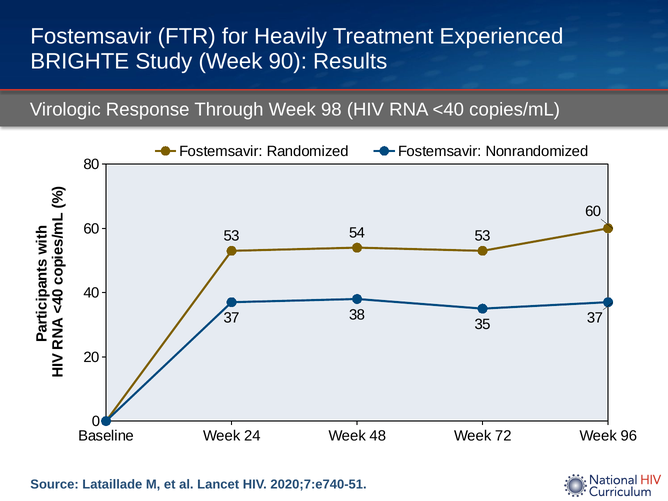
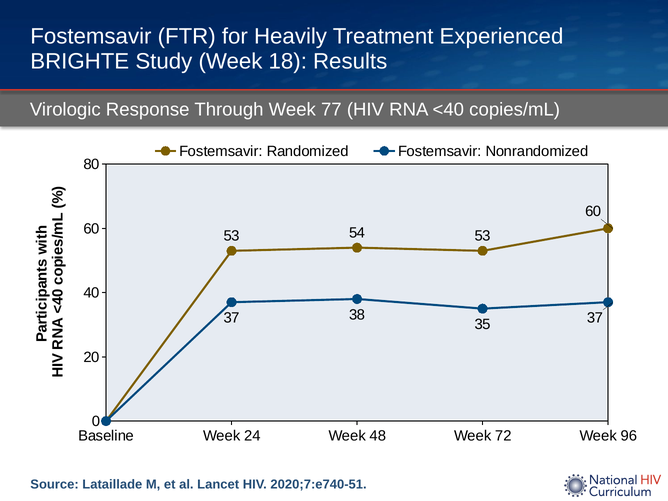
90: 90 -> 18
98: 98 -> 77
